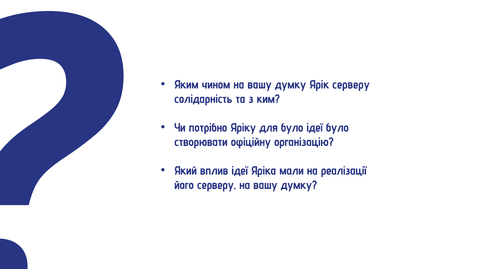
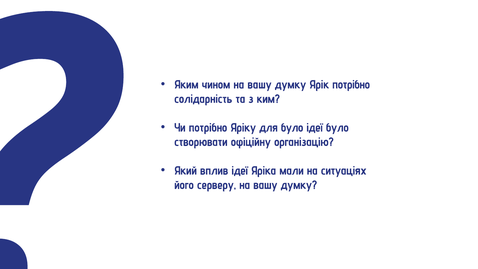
Ярік серверу: серверу -> потрібно
реалізації: реалізації -> ситуаціях
